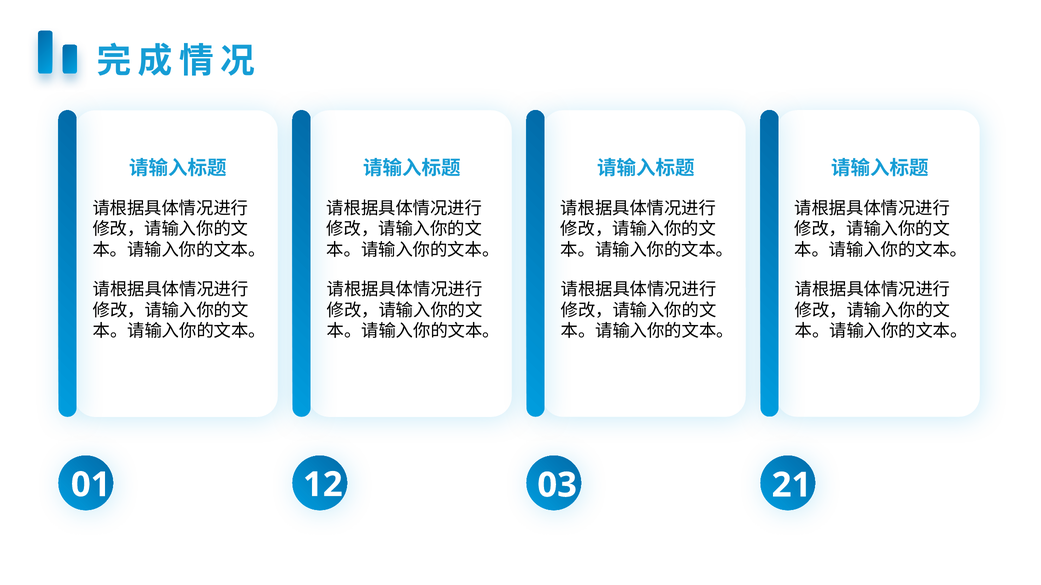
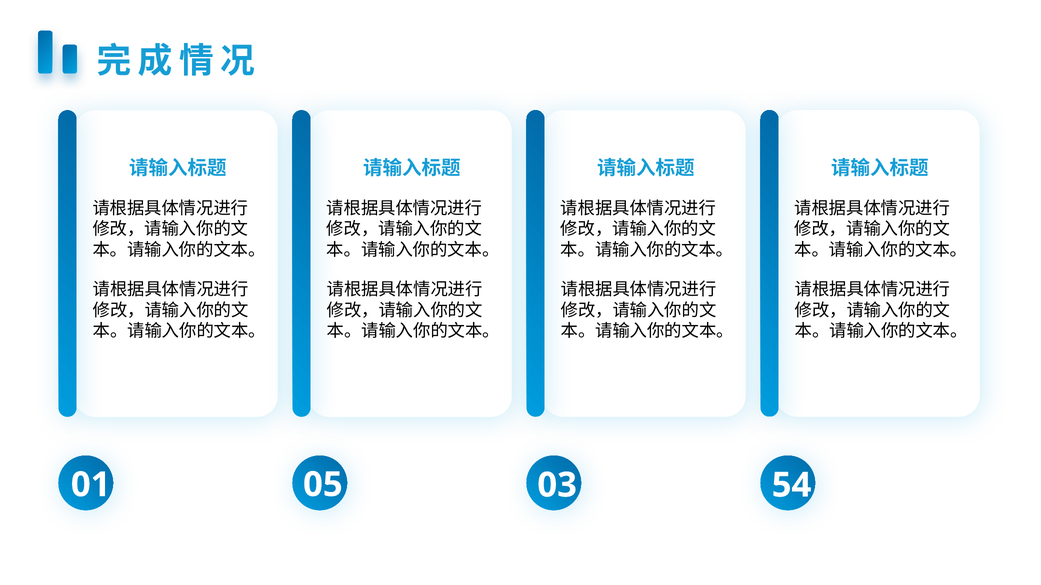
12: 12 -> 05
21: 21 -> 54
